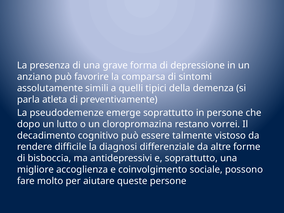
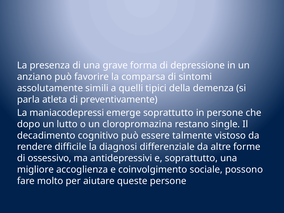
pseudodemenze: pseudodemenze -> maniacodepressi
vorrei: vorrei -> single
bisboccia: bisboccia -> ossessivo
